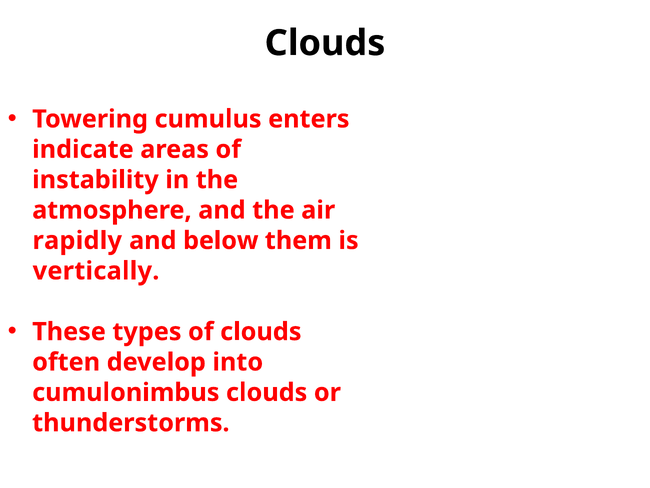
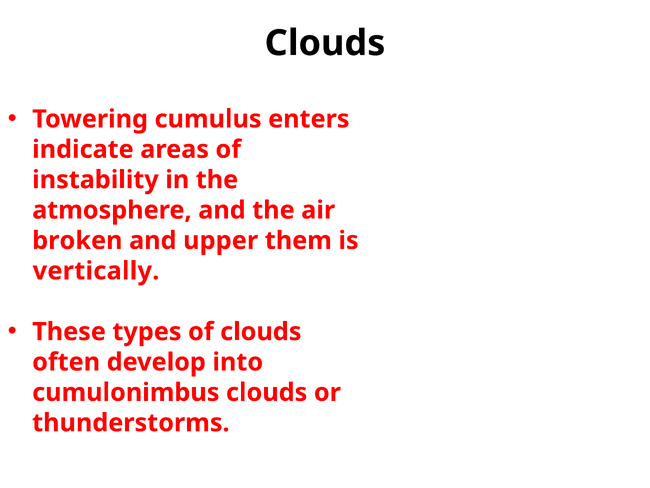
rapidly: rapidly -> broken
below: below -> upper
